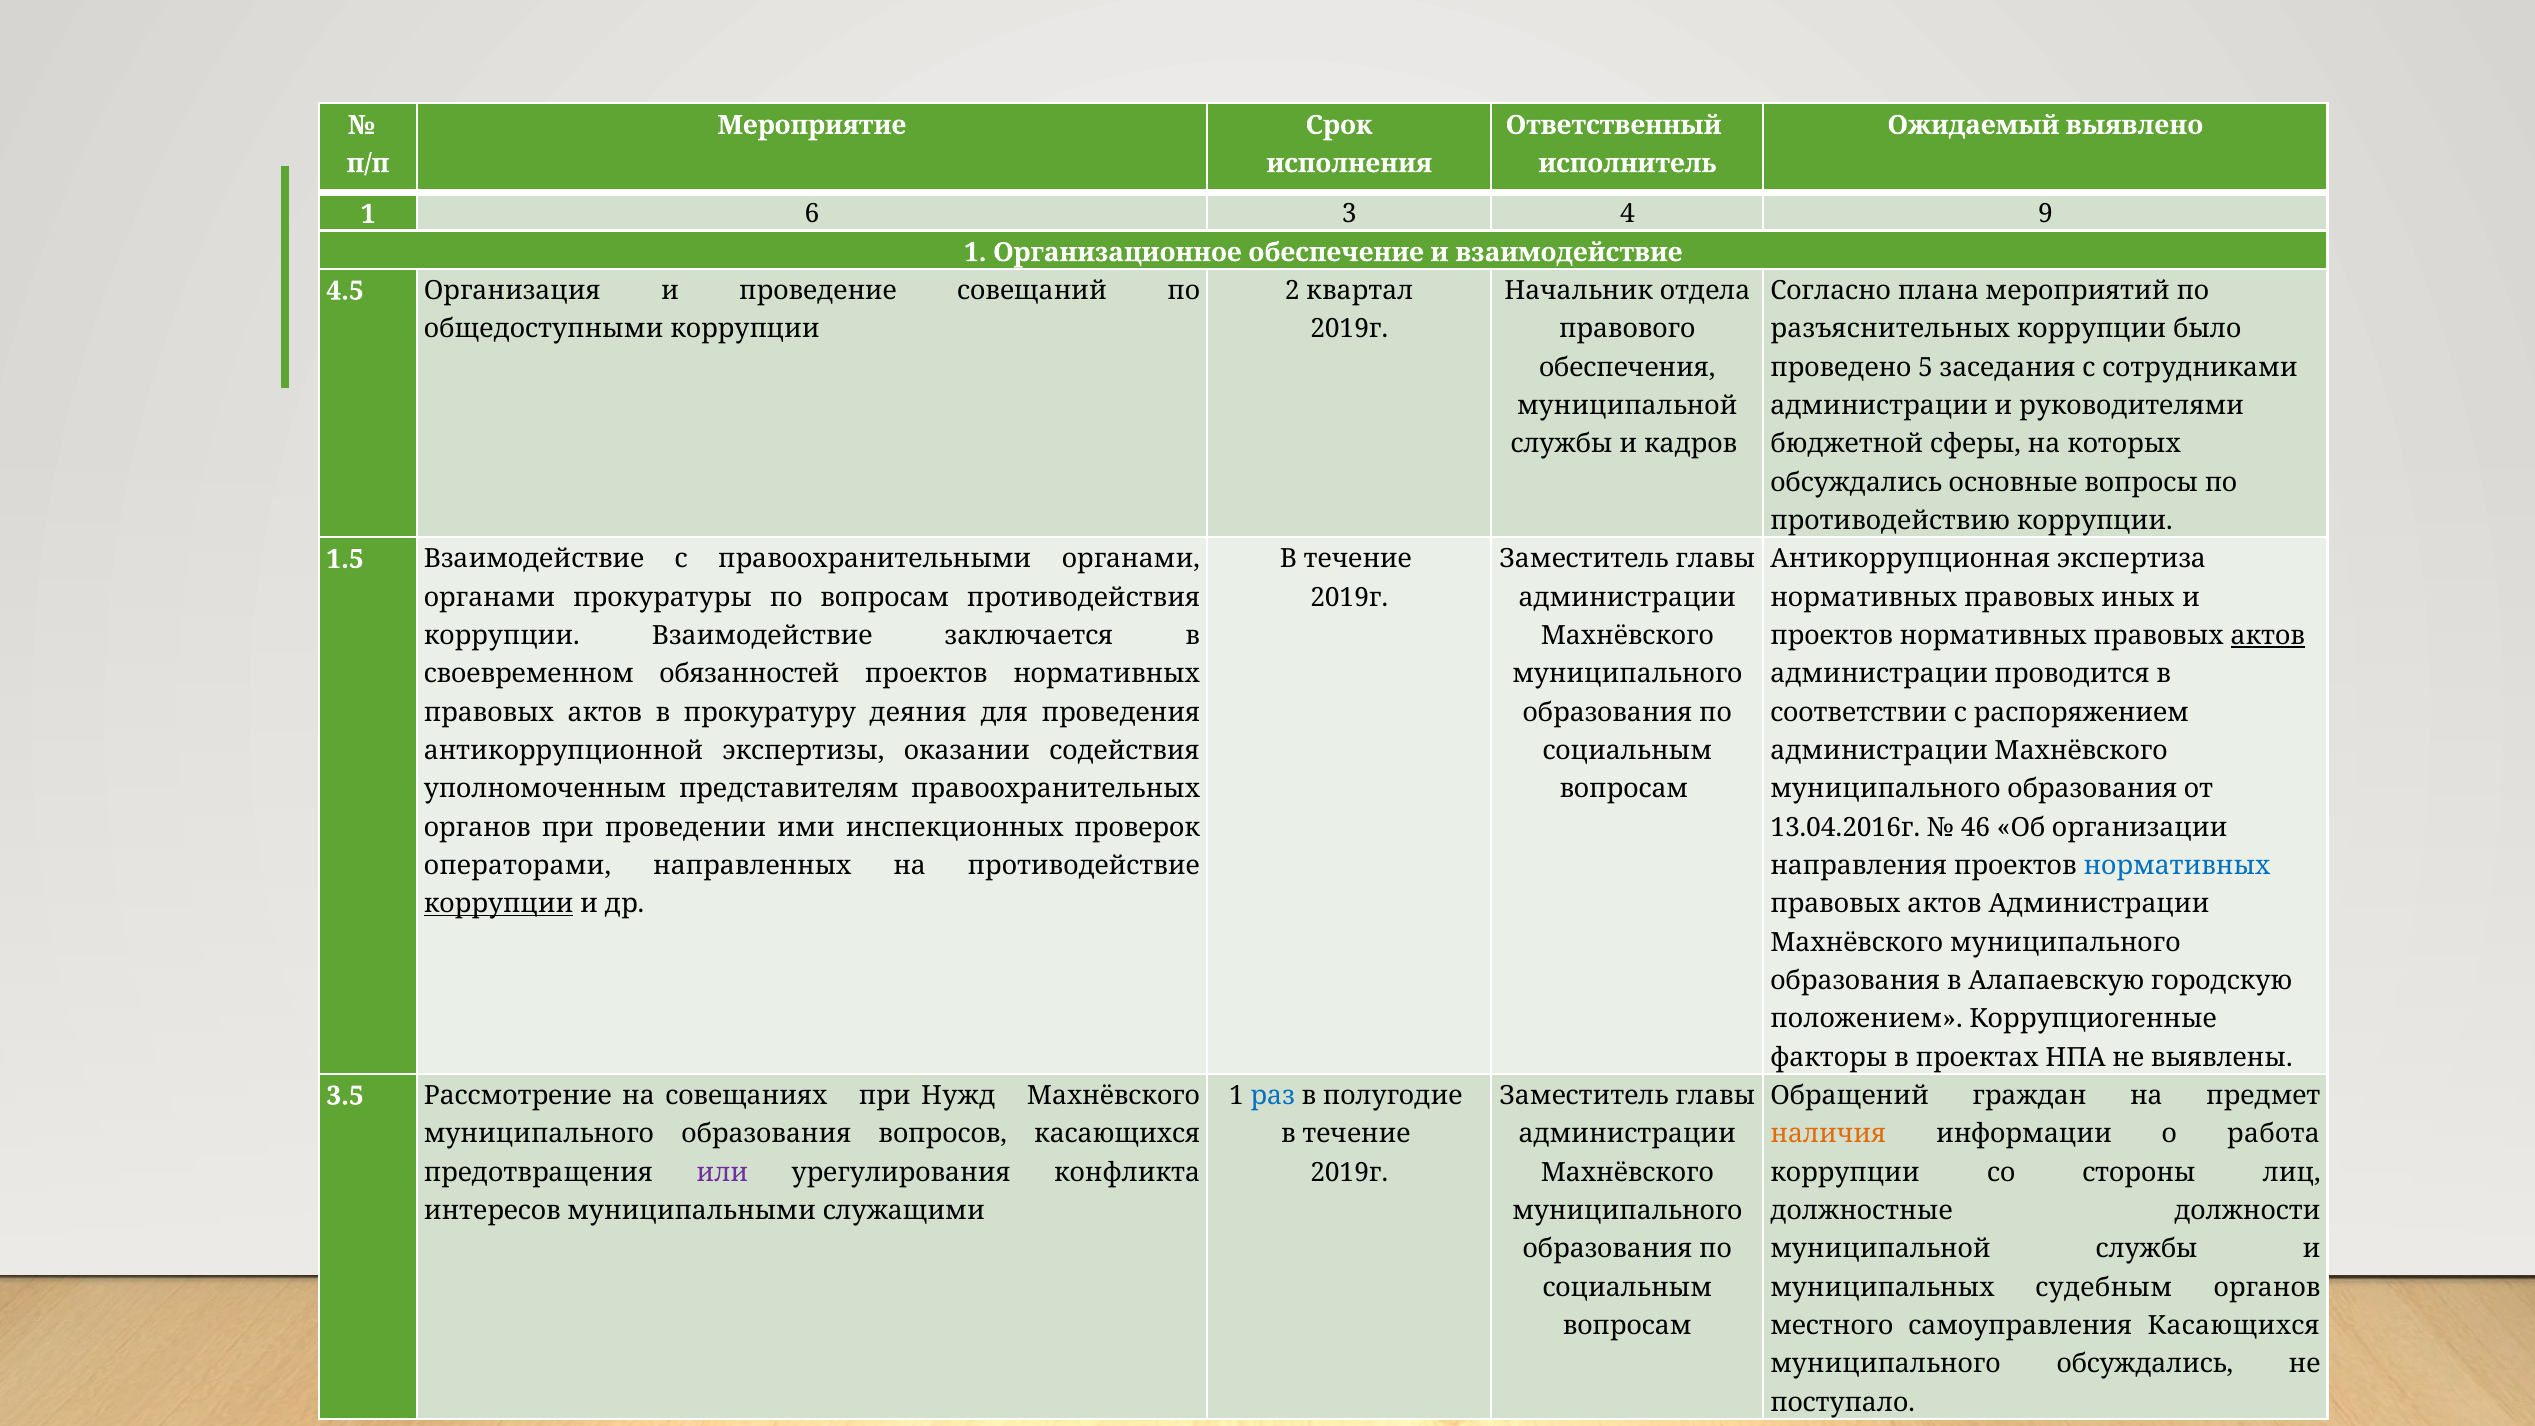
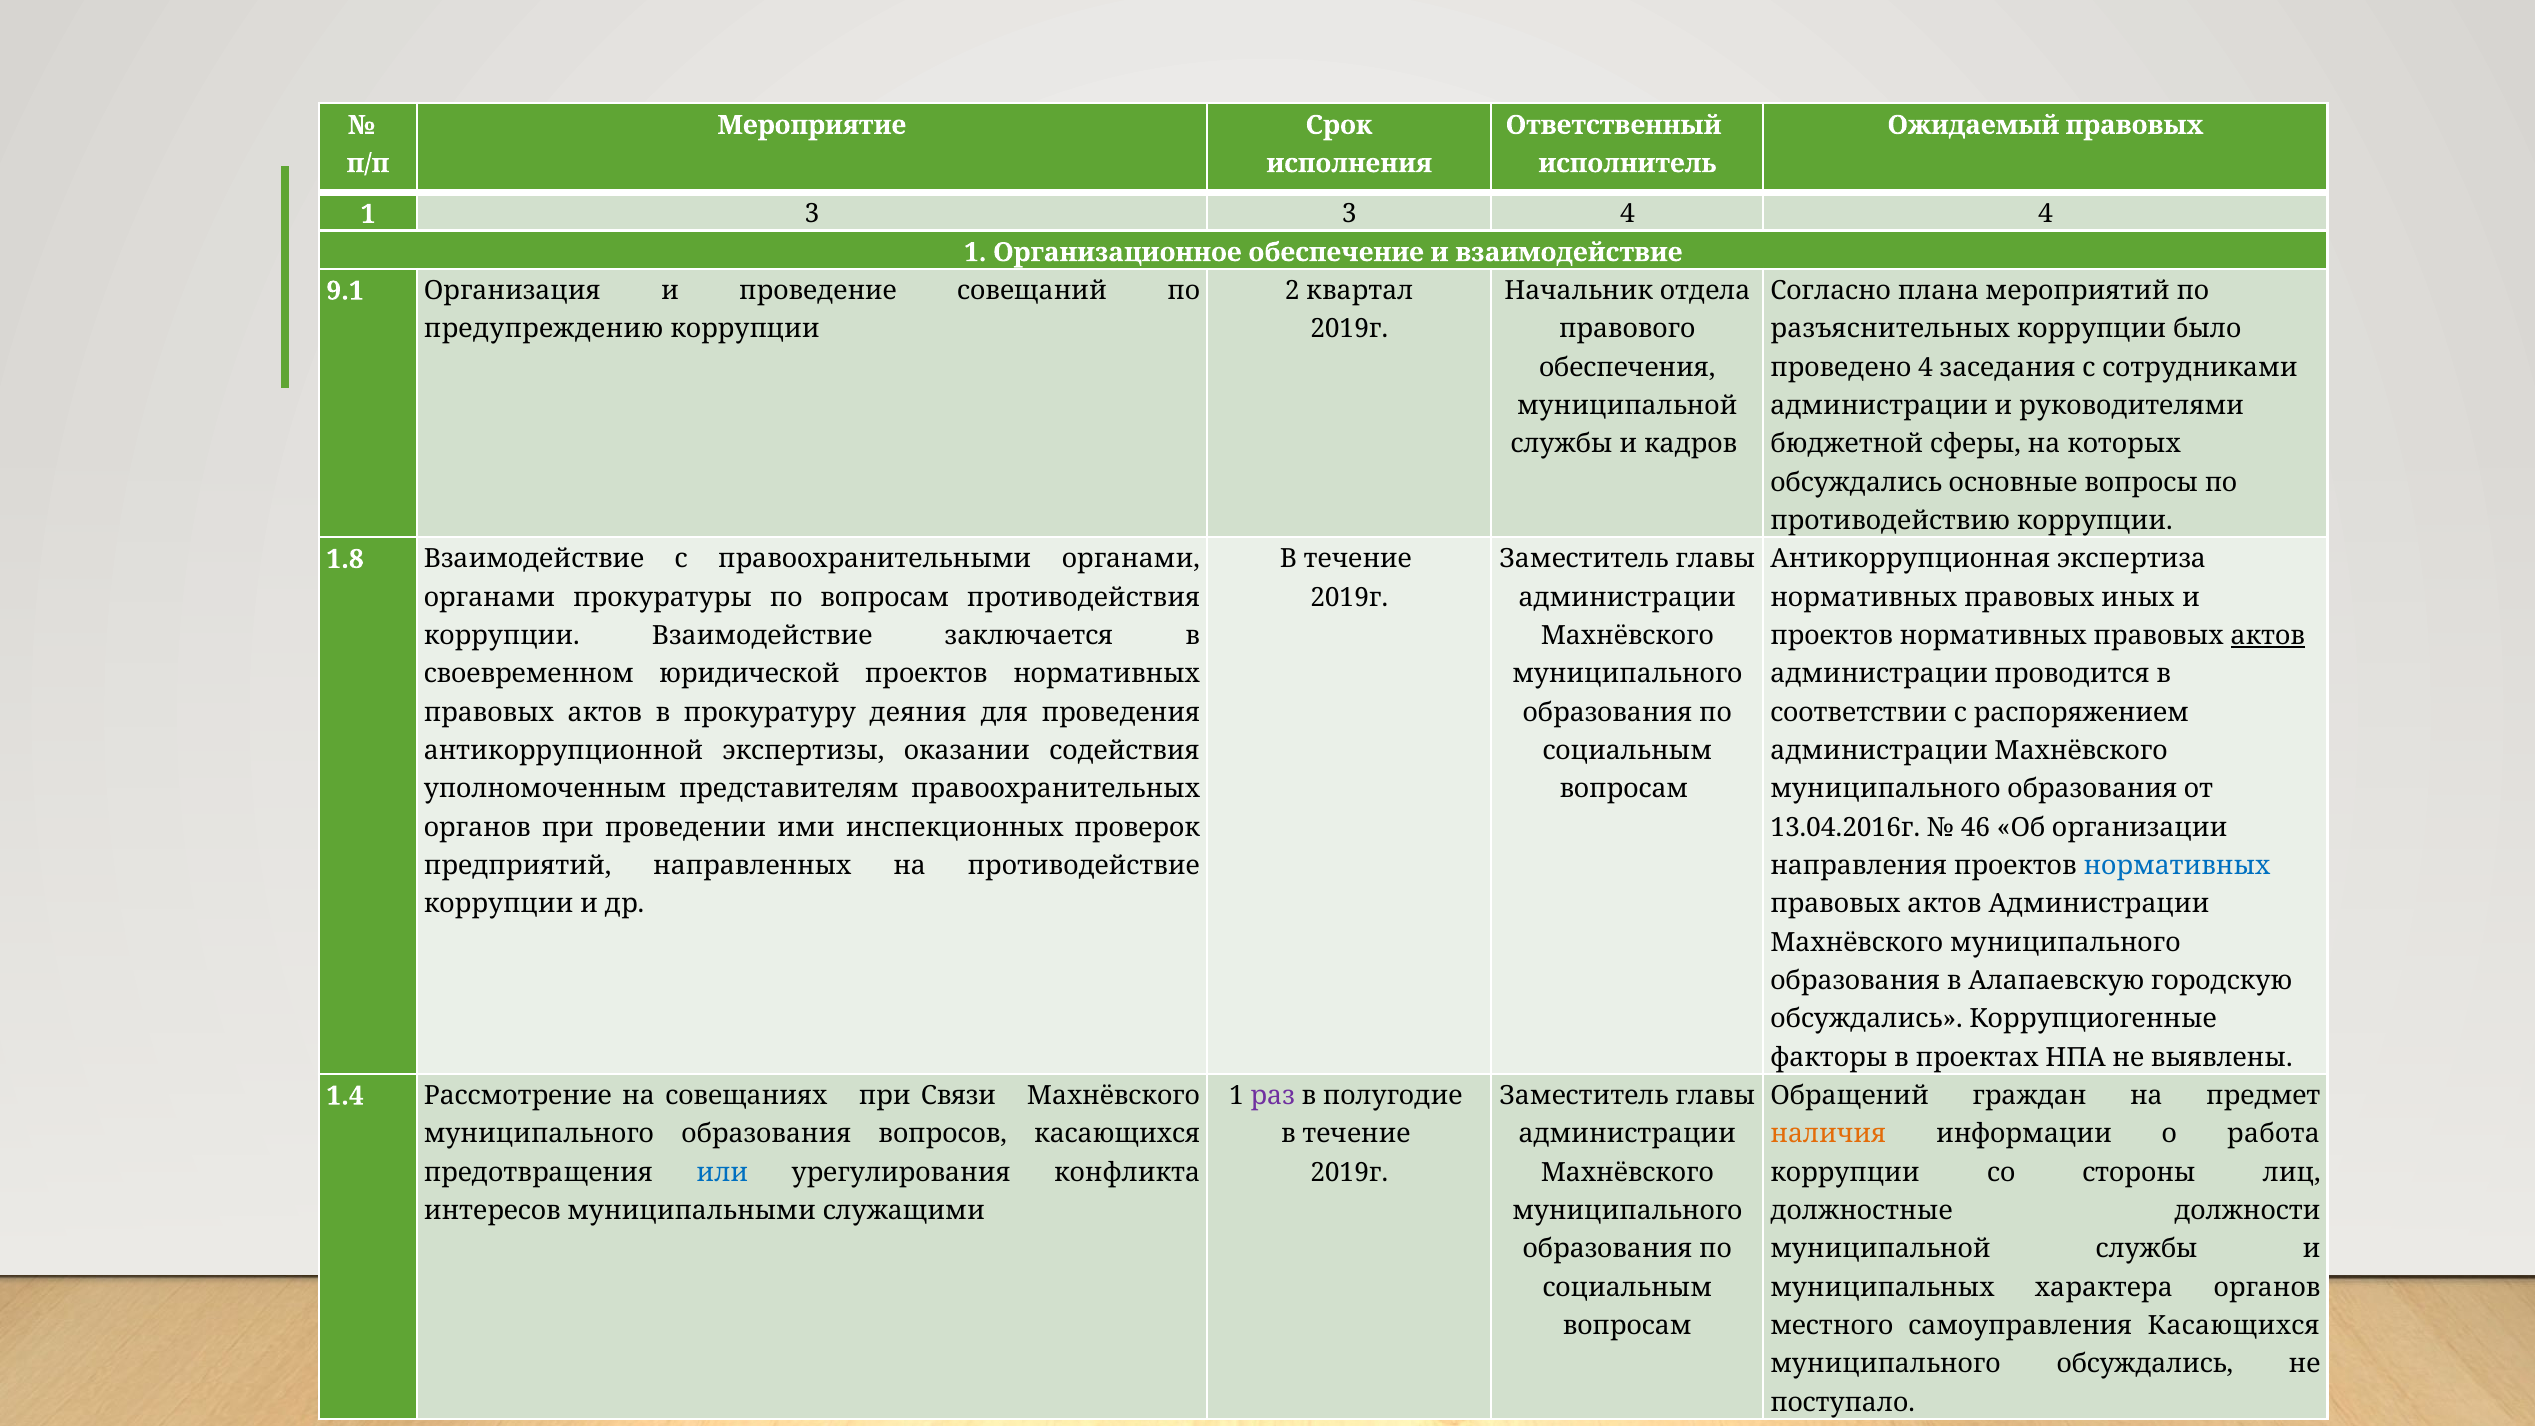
Ожидаемый выявлено: выявлено -> правовых
1 6: 6 -> 3
4 9: 9 -> 4
4.5: 4.5 -> 9.1
общедоступными: общедоступными -> предупреждению
проведено 5: 5 -> 4
1.5: 1.5 -> 1.8
обязанностей: обязанностей -> юридической
операторами: операторами -> предприятий
коррупции at (499, 904) underline: present -> none
положением at (1867, 1019): положением -> обсуждались
3.5: 3.5 -> 1.4
Нужд: Нужд -> Связи
раз colour: blue -> purple
или colour: purple -> blue
судебным: судебным -> характера
